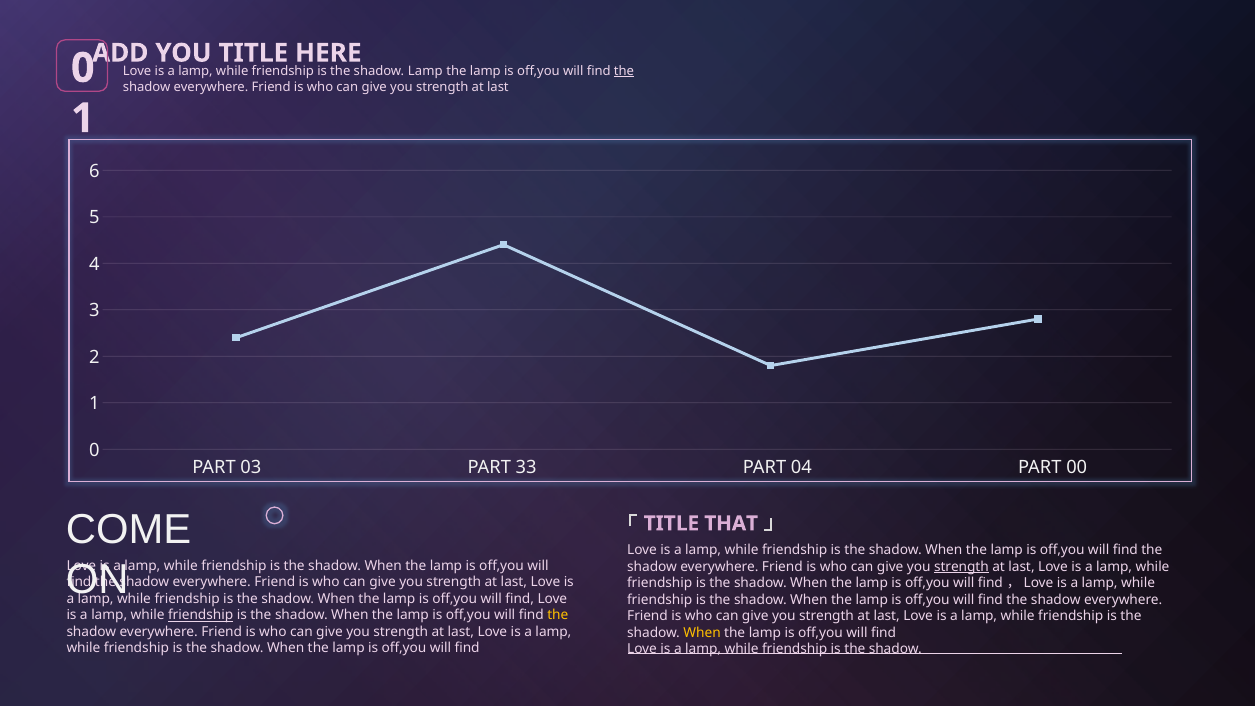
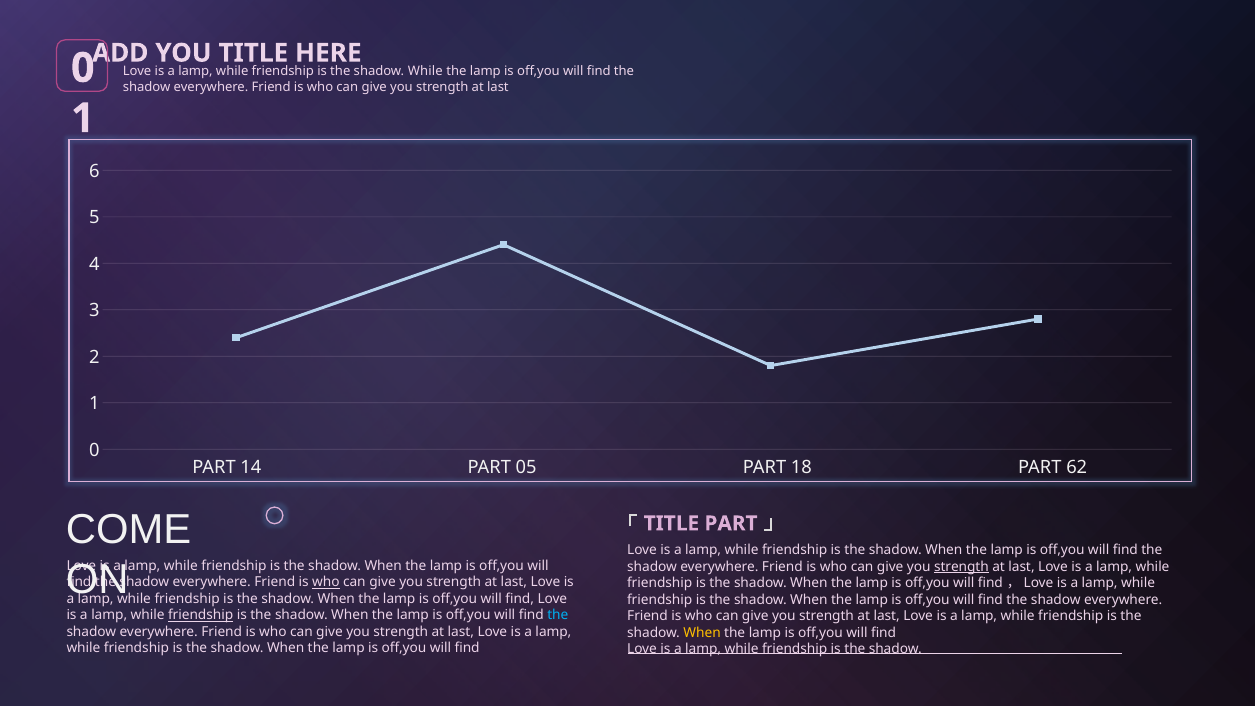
shadow Lamp: Lamp -> While
the at (624, 71) underline: present -> none
03: 03 -> 14
33: 33 -> 05
04: 04 -> 18
00: 00 -> 62
TITLE THAT: THAT -> PART
who at (326, 582) underline: none -> present
the at (558, 615) colour: yellow -> light blue
